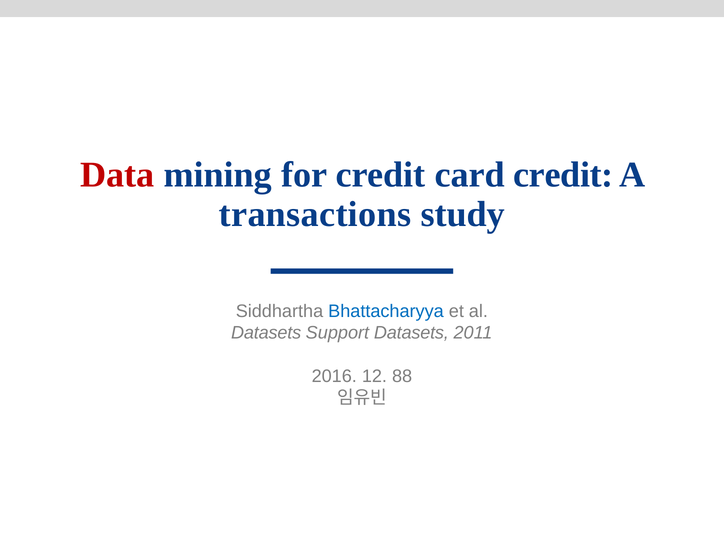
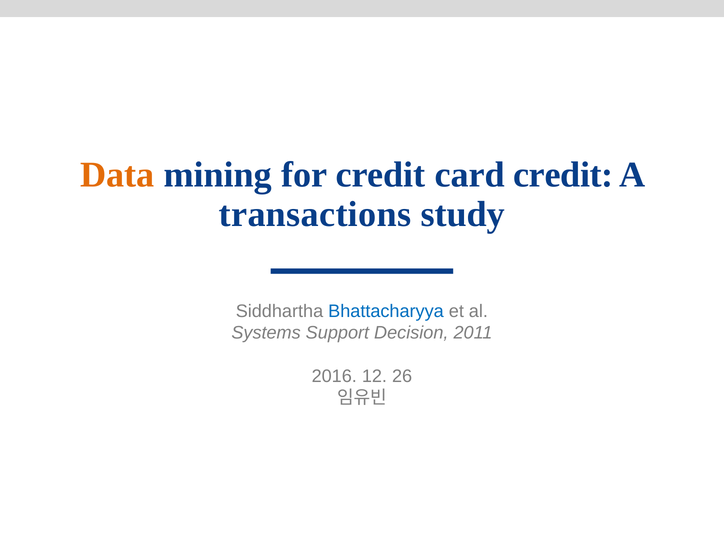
Data colour: red -> orange
Datasets at (266, 333): Datasets -> Systems
Support Datasets: Datasets -> Decision
88: 88 -> 26
